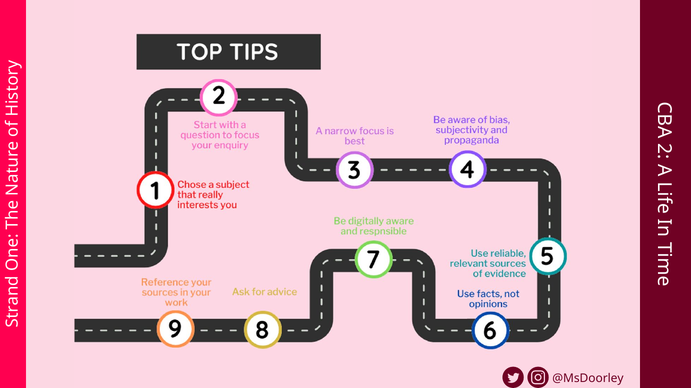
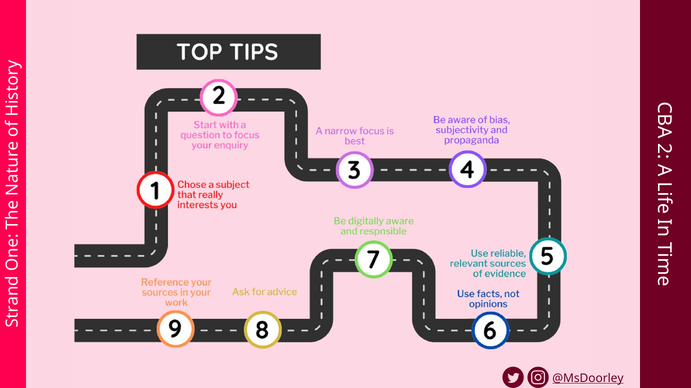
@MsDoorley underline: none -> present
